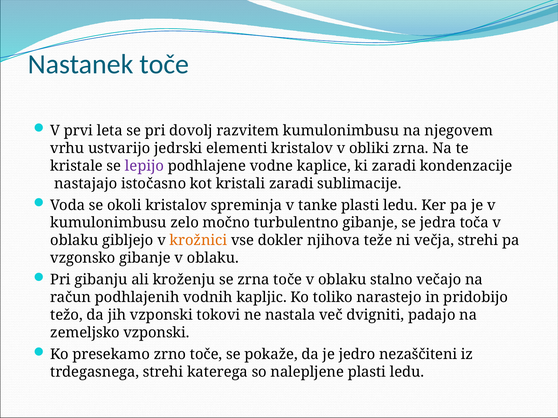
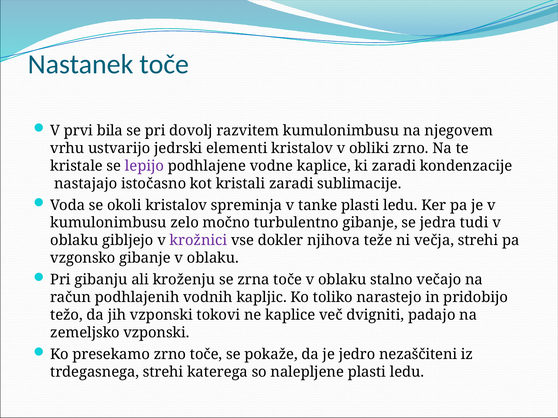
leta: leta -> bila
obliki zrna: zrna -> zrno
toča: toča -> tudi
krožnici colour: orange -> purple
ne nastala: nastala -> kaplice
